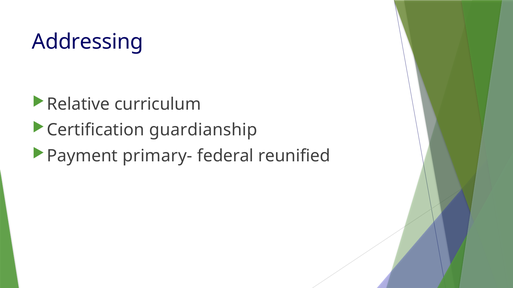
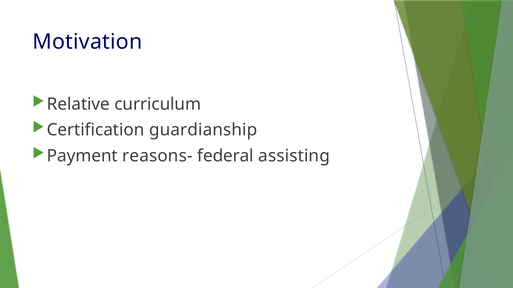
Addressing: Addressing -> Motivation
primary-: primary- -> reasons-
reunified: reunified -> assisting
